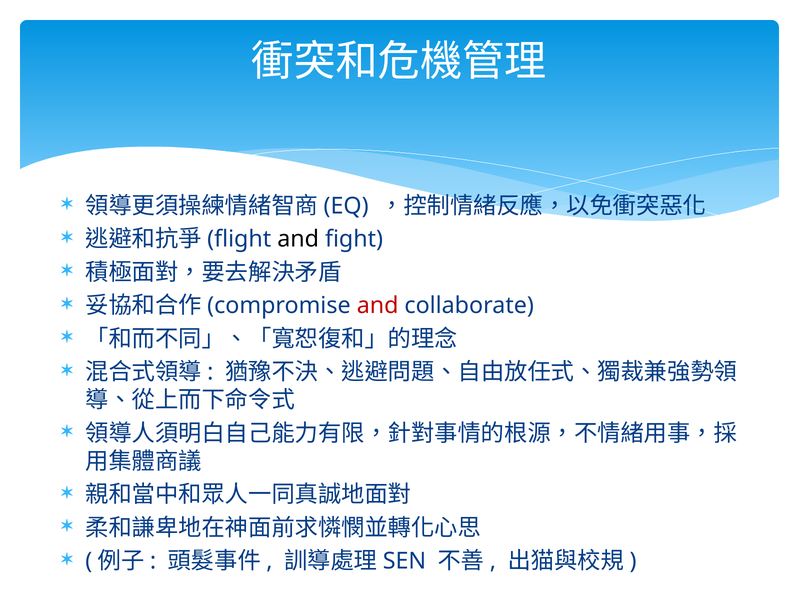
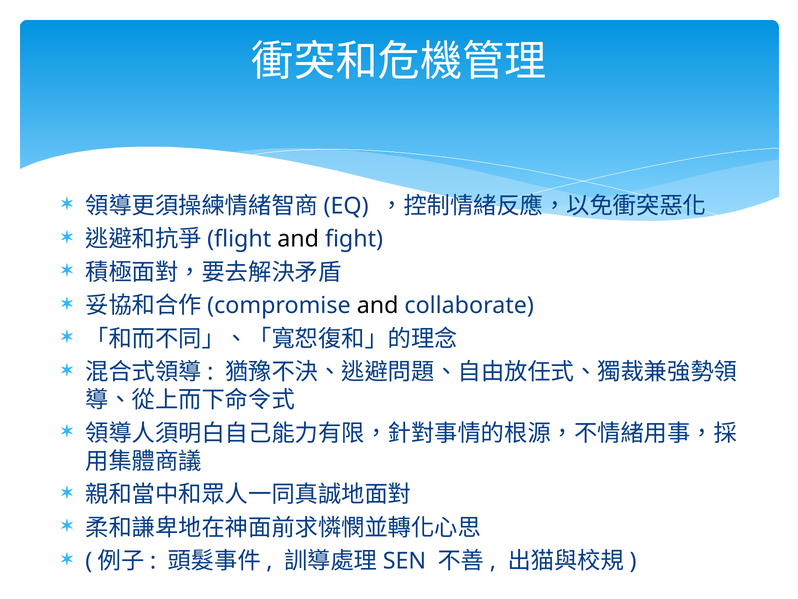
and at (378, 305) colour: red -> black
